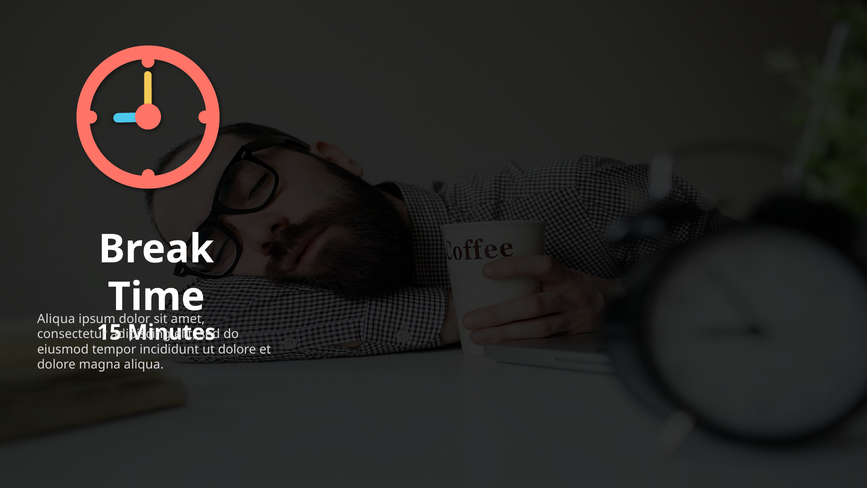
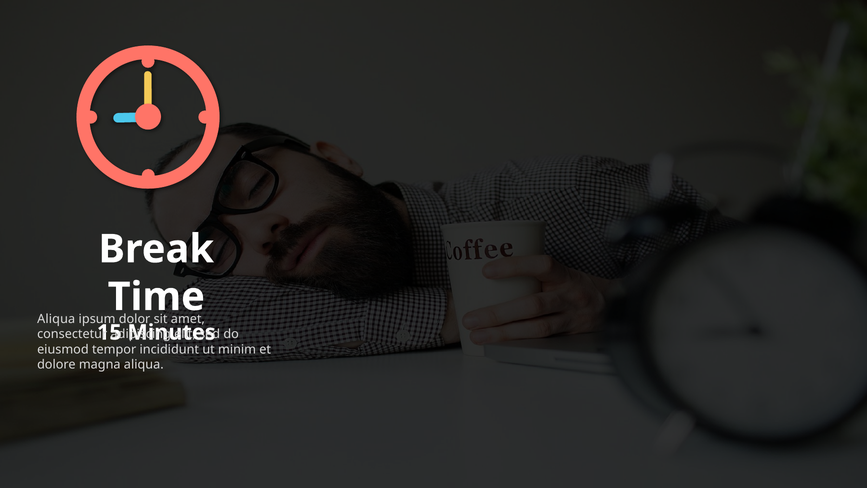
dolore at (237, 349): dolore -> minim
